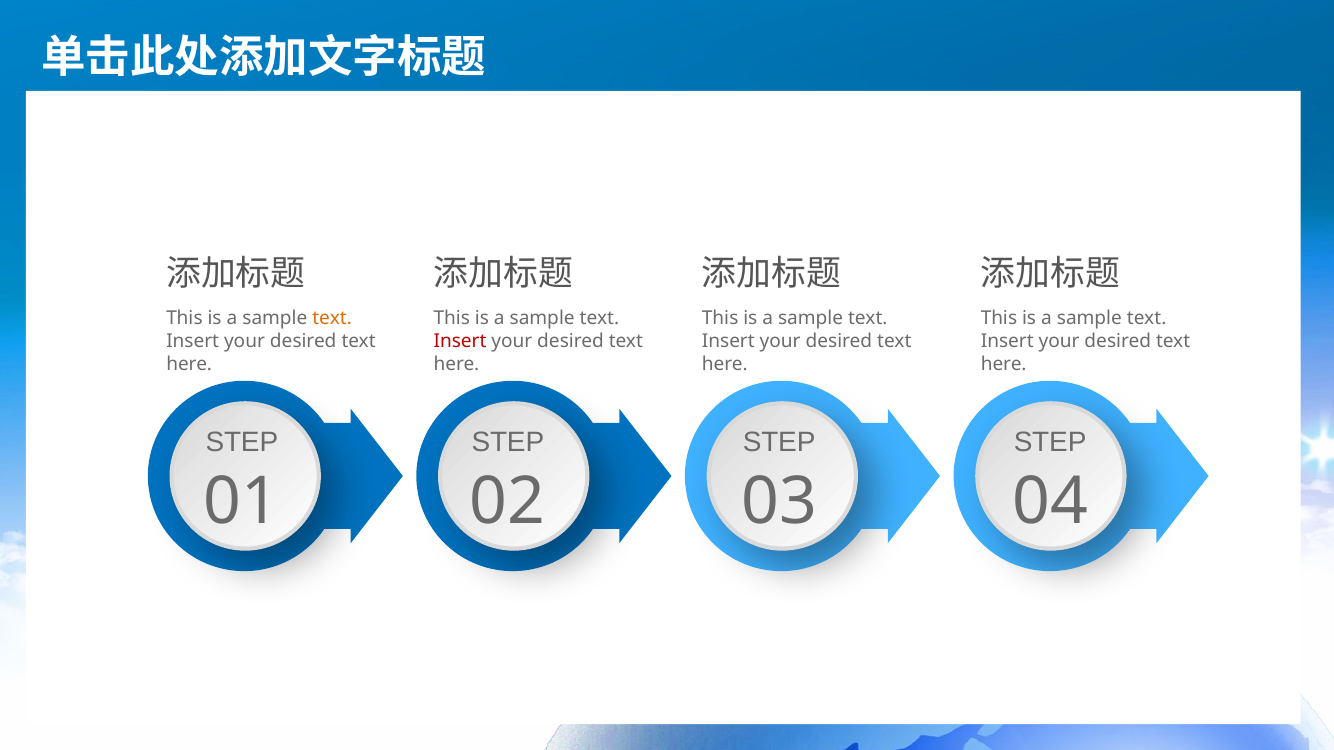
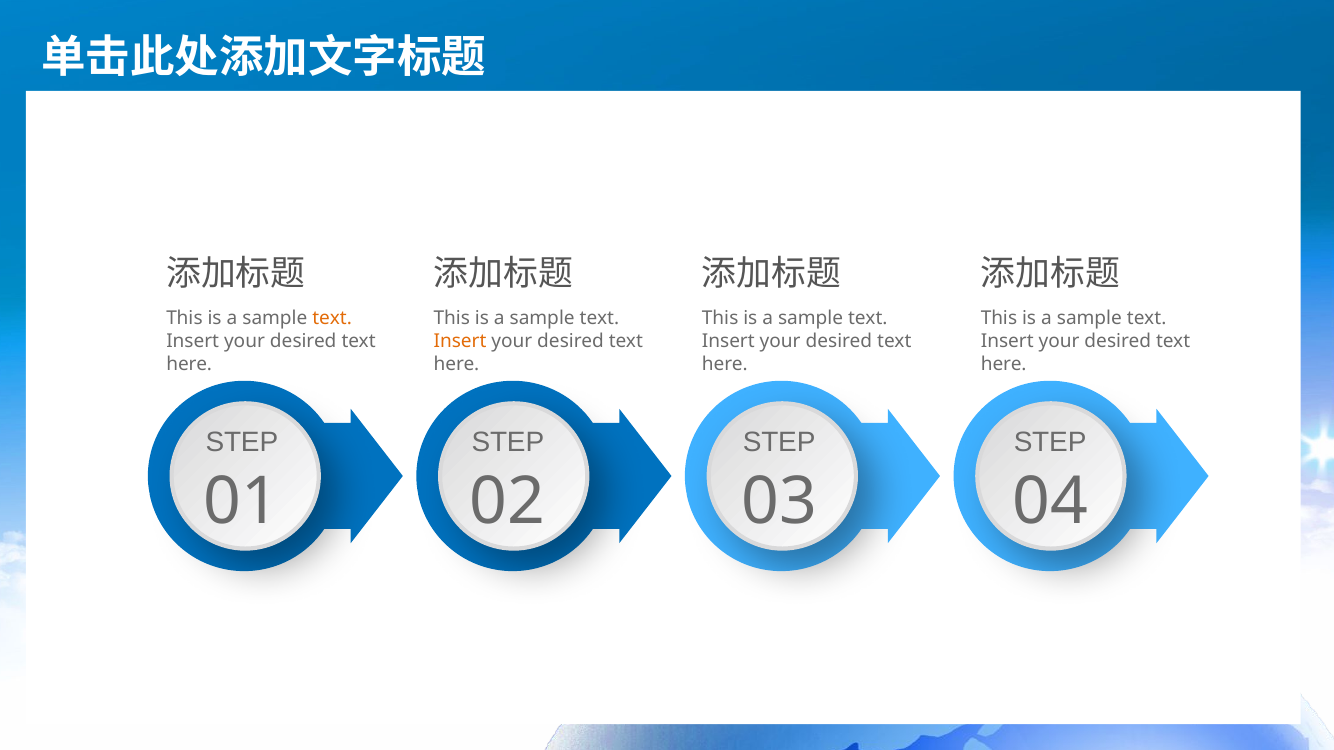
Insert at (460, 342) colour: red -> orange
